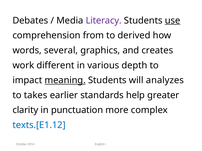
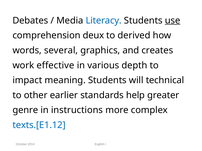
Literacy colour: purple -> blue
from: from -> deux
different: different -> effective
meaning underline: present -> none
analyzes: analyzes -> technical
takes: takes -> other
clarity: clarity -> genre
punctuation: punctuation -> instructions
